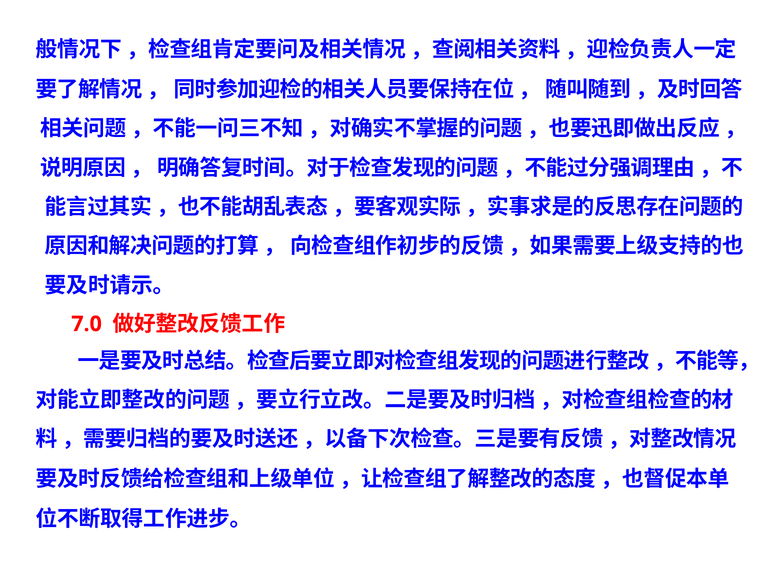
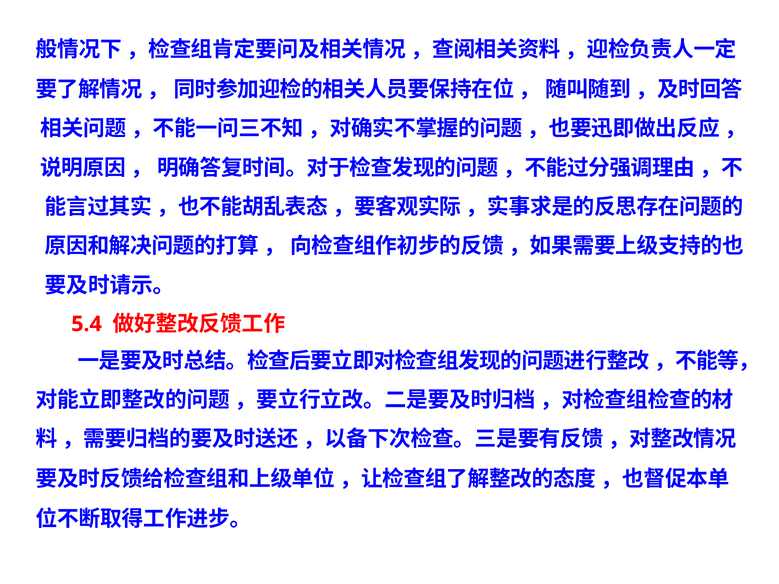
7.0: 7.0 -> 5.4
